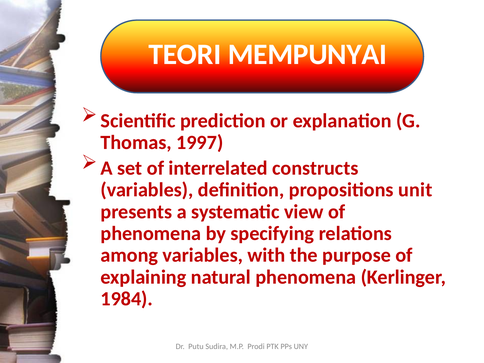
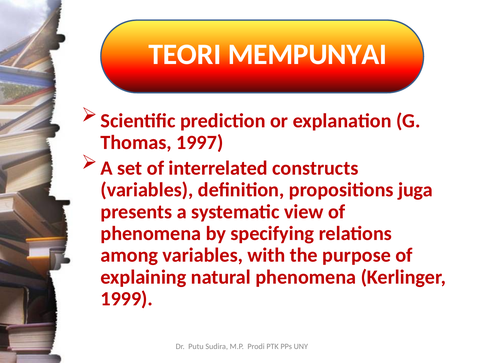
unit: unit -> juga
1984: 1984 -> 1999
